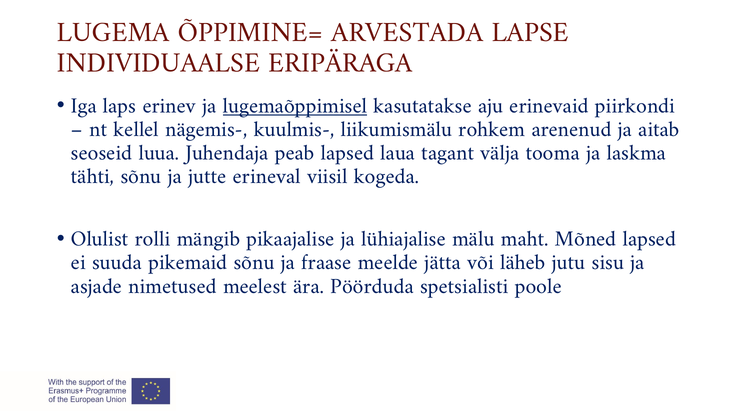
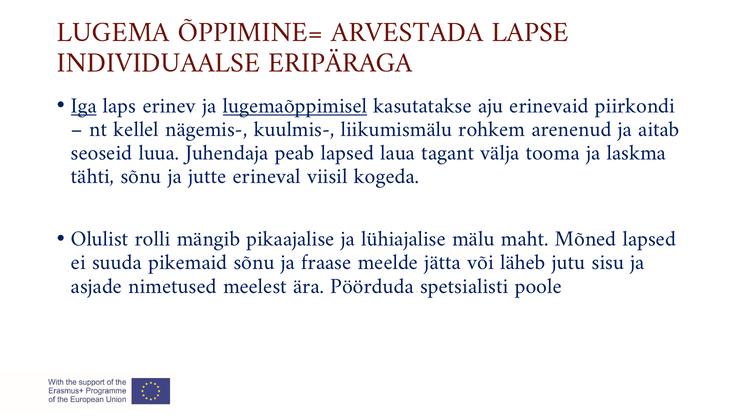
Iga underline: none -> present
